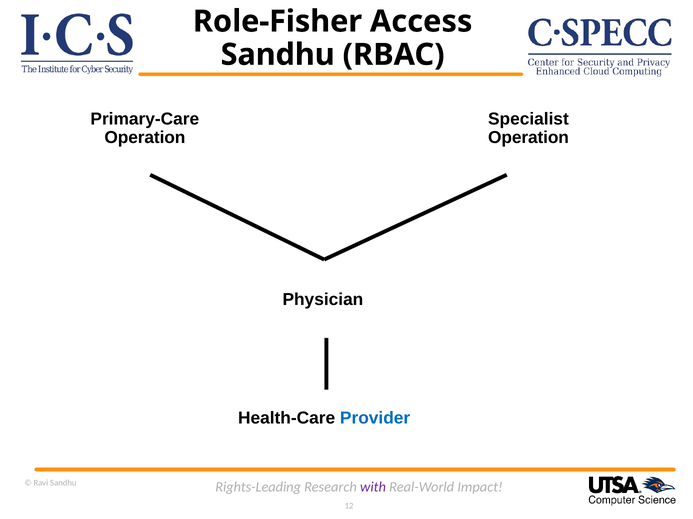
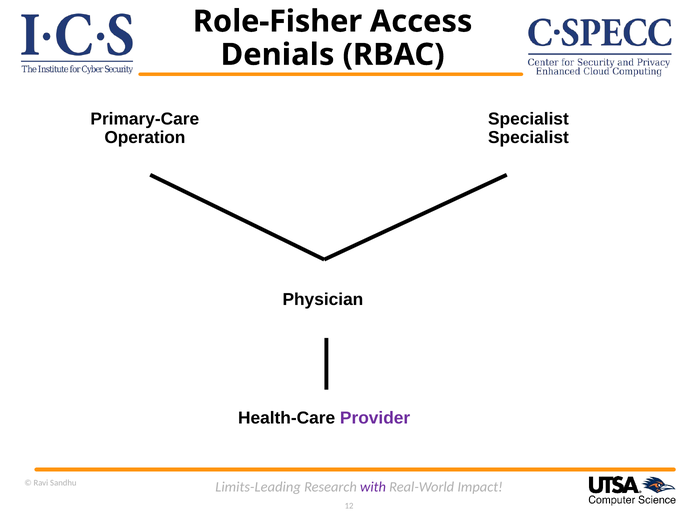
Sandhu at (278, 55): Sandhu -> Denials
Operation at (528, 138): Operation -> Specialist
Provider colour: blue -> purple
Rights-Leading: Rights-Leading -> Limits-Leading
